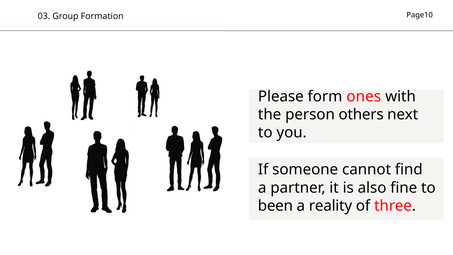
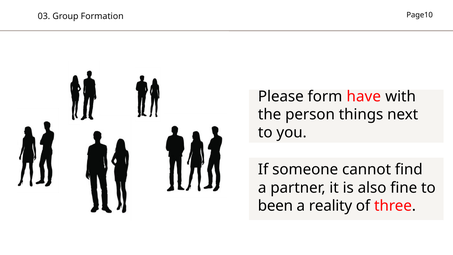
ones: ones -> have
others: others -> things
